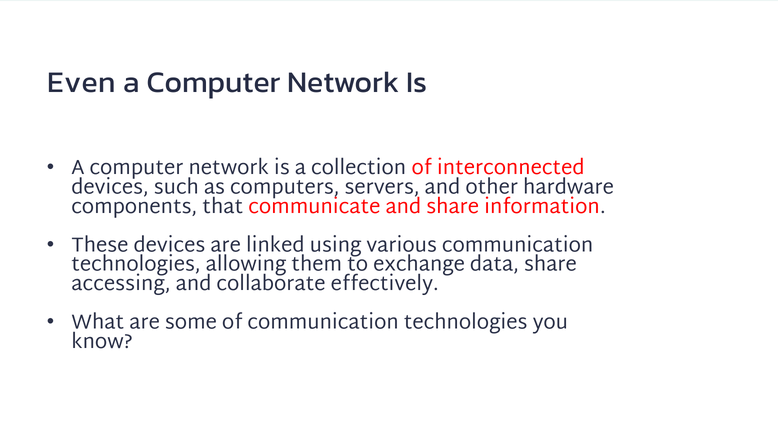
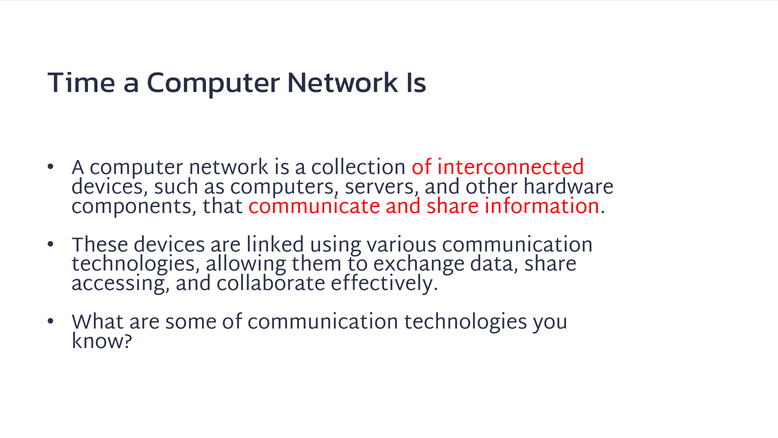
Even: Even -> Time
